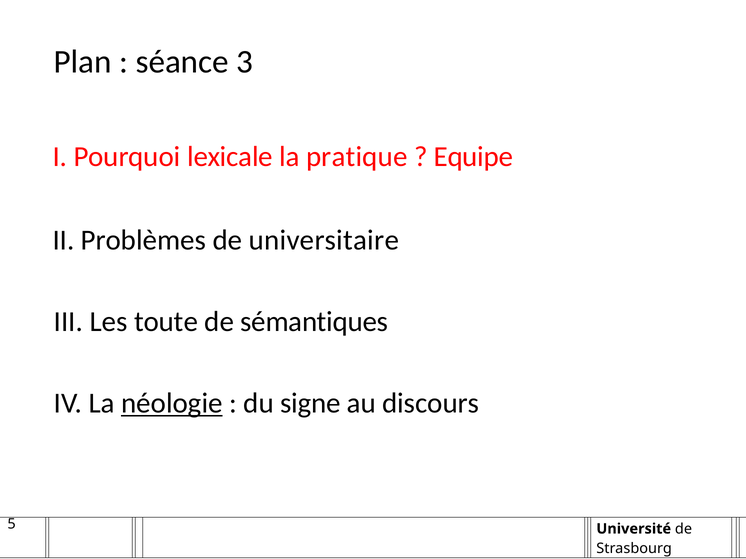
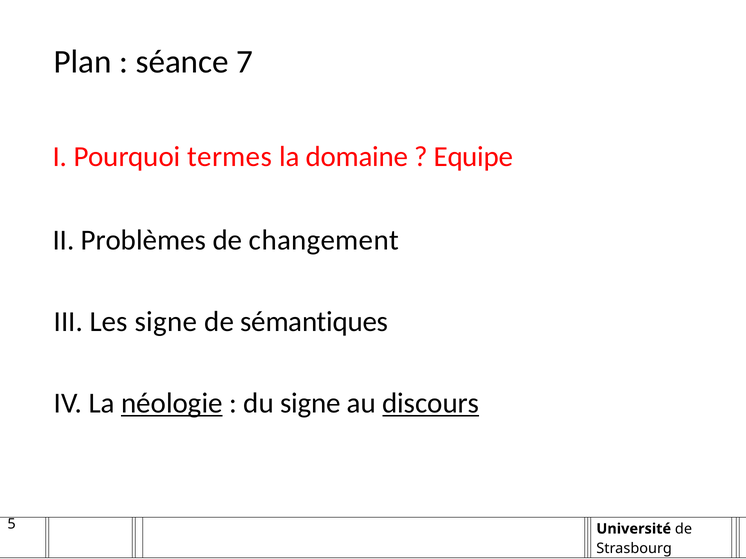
3: 3 -> 7
lexicale: lexicale -> termes
pratique: pratique -> domaine
universitaire: universitaire -> changement
Les toute: toute -> signe
discours underline: none -> present
